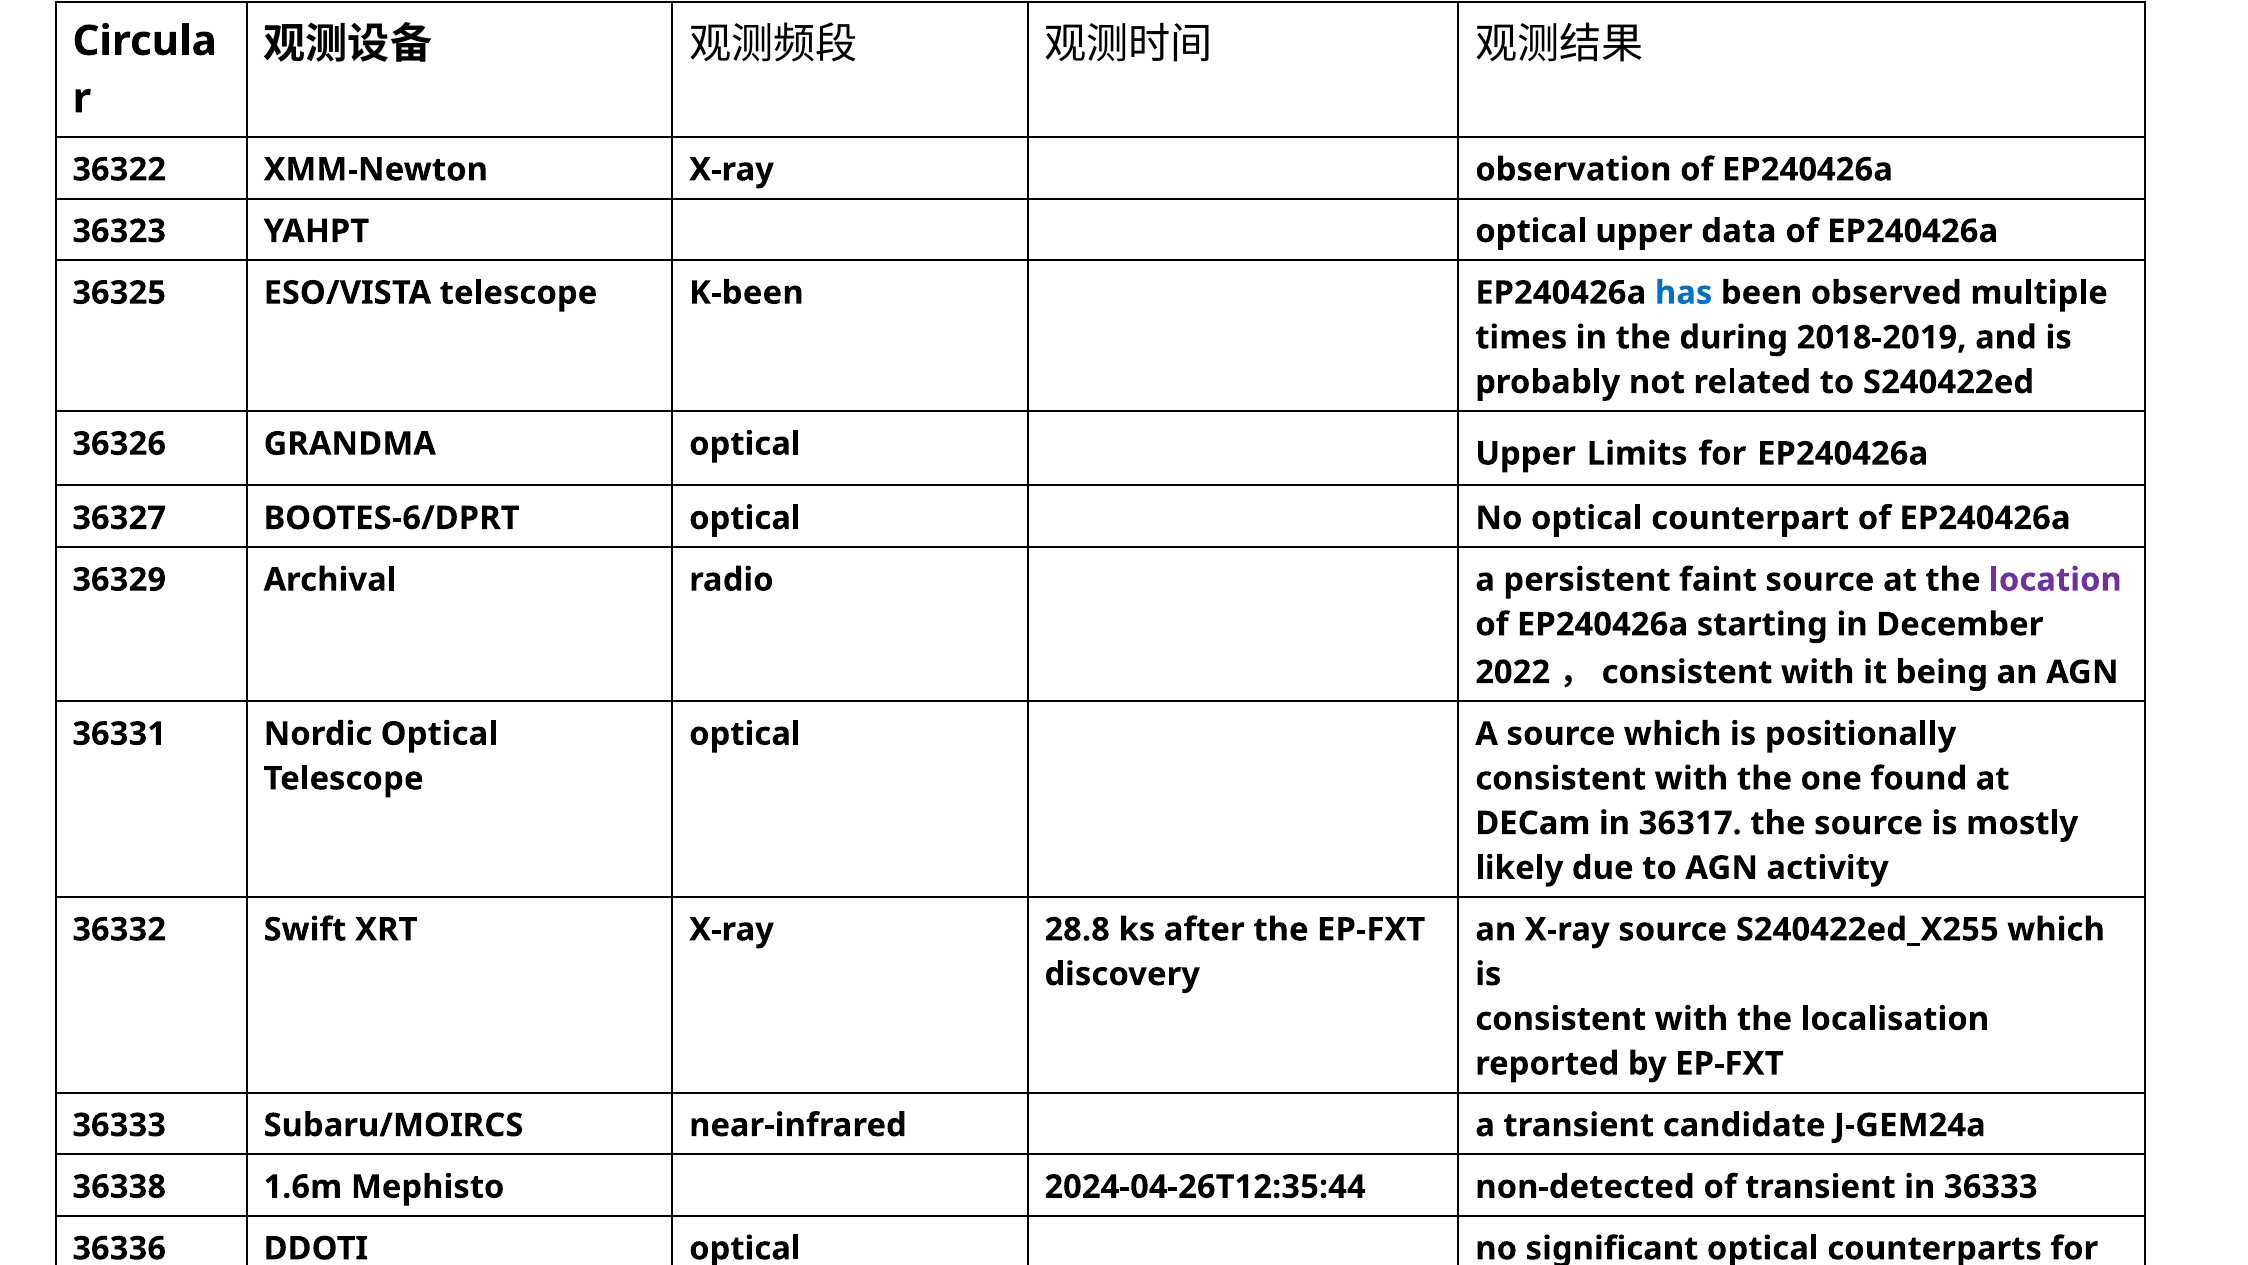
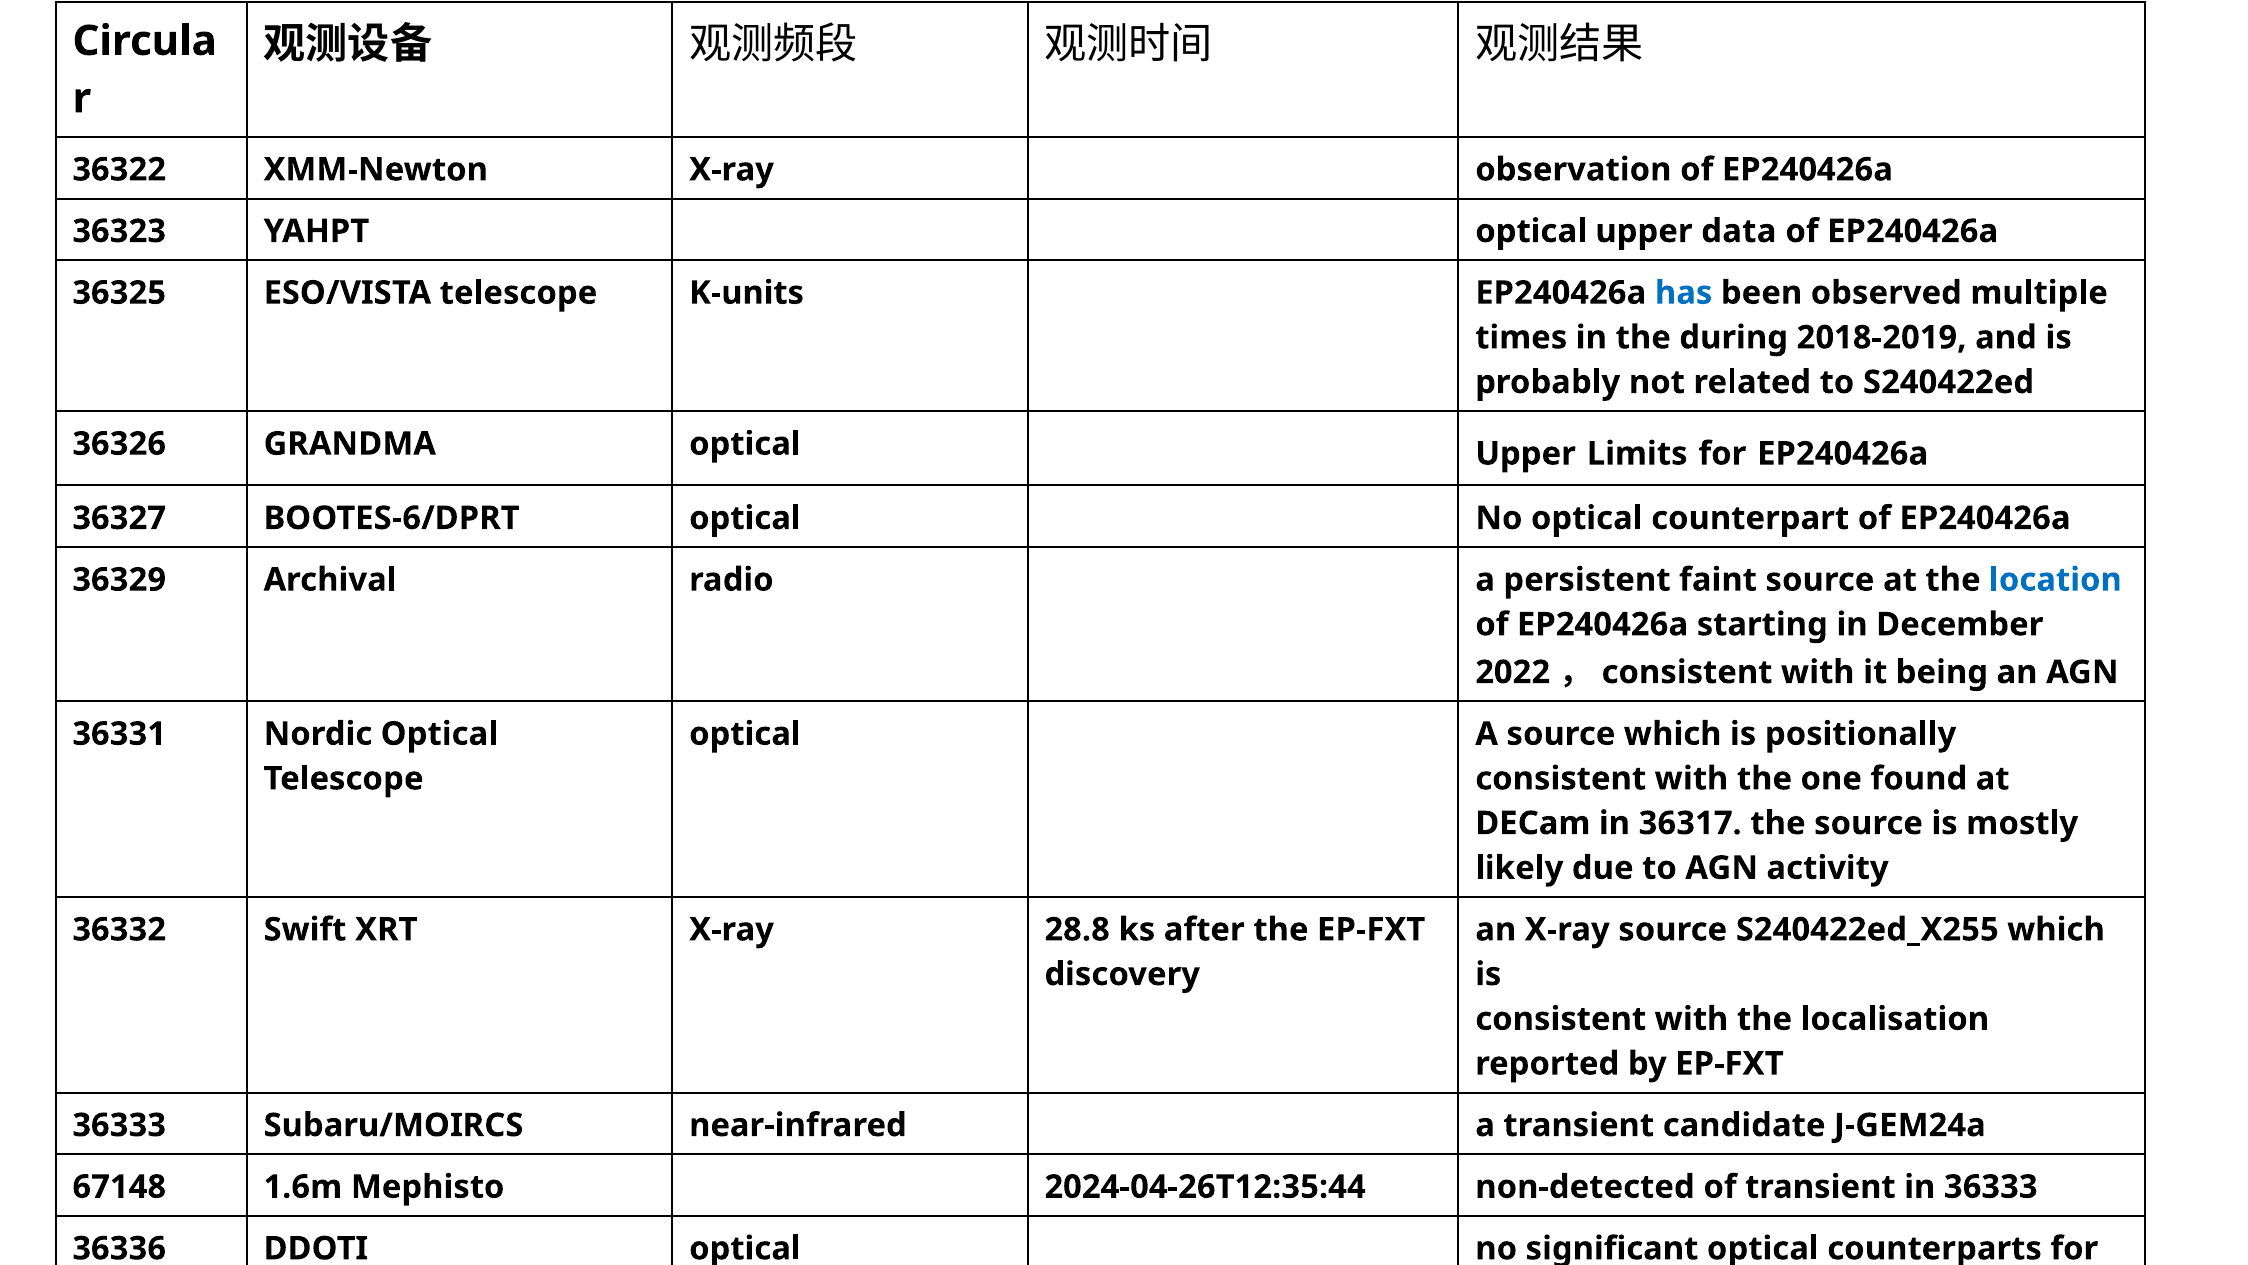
K-been: K-been -> K-units
location colour: purple -> blue
36338: 36338 -> 67148
